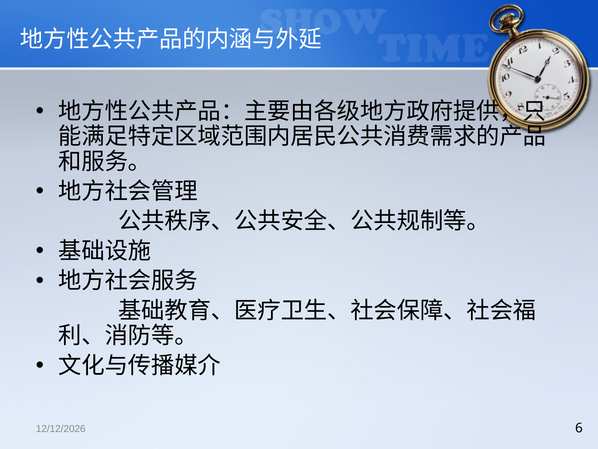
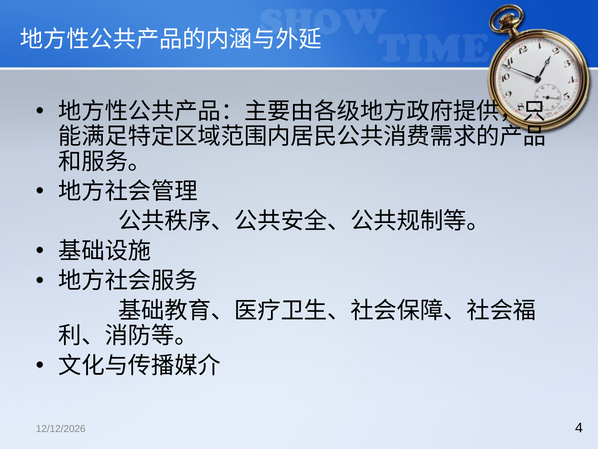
6: 6 -> 4
